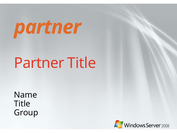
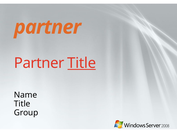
Title at (82, 63) underline: none -> present
